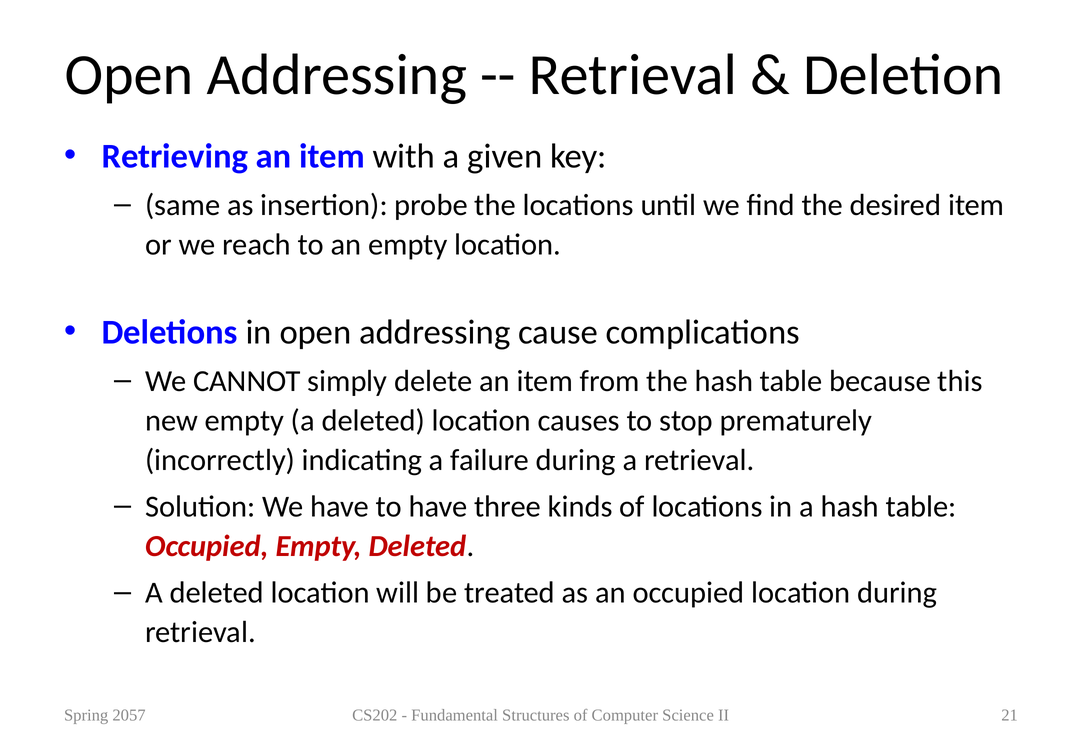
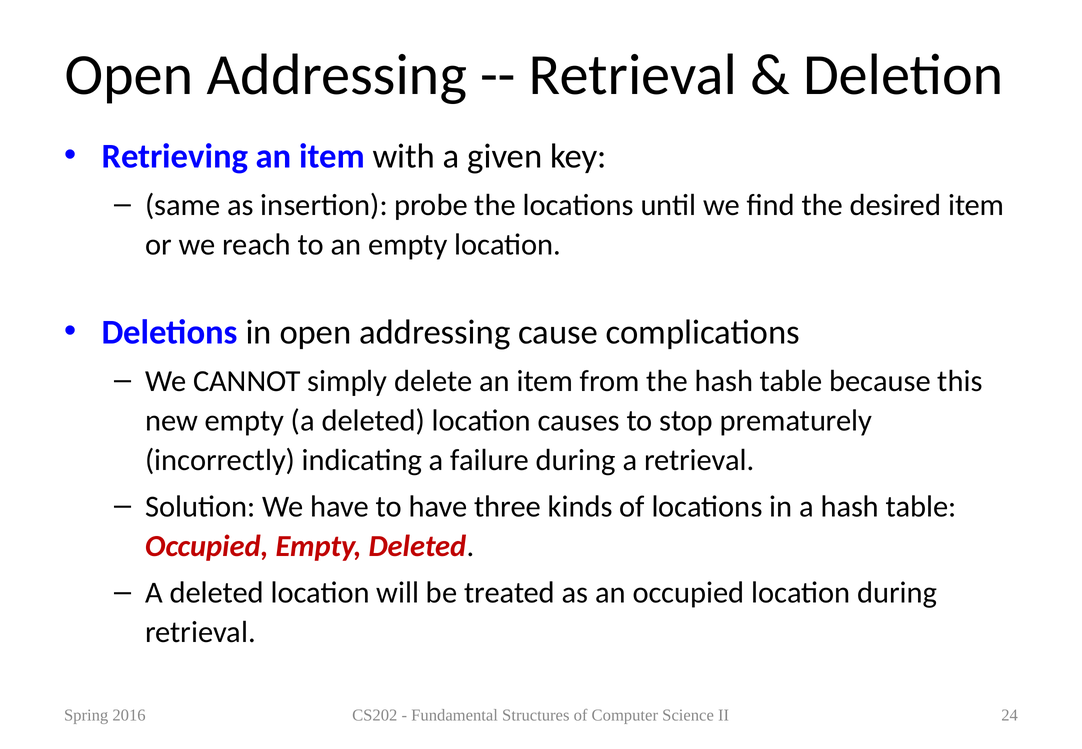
2057: 2057 -> 2016
21: 21 -> 24
